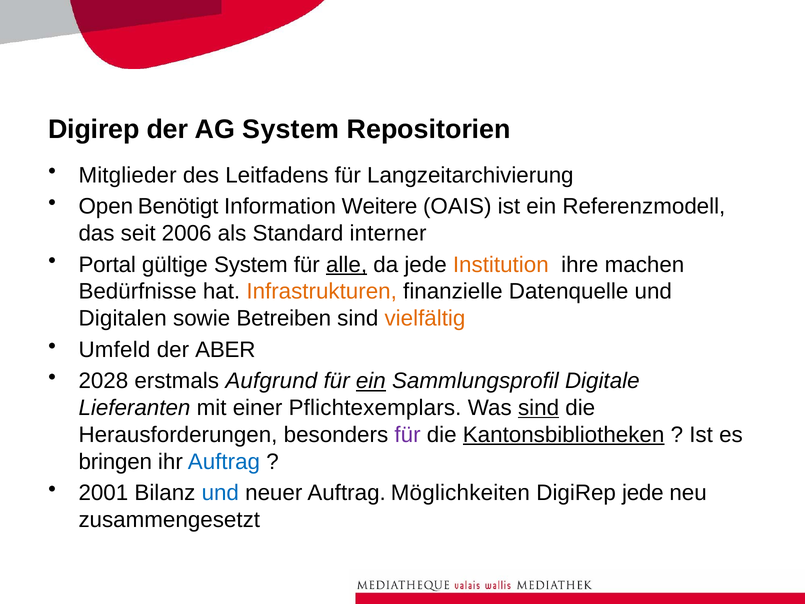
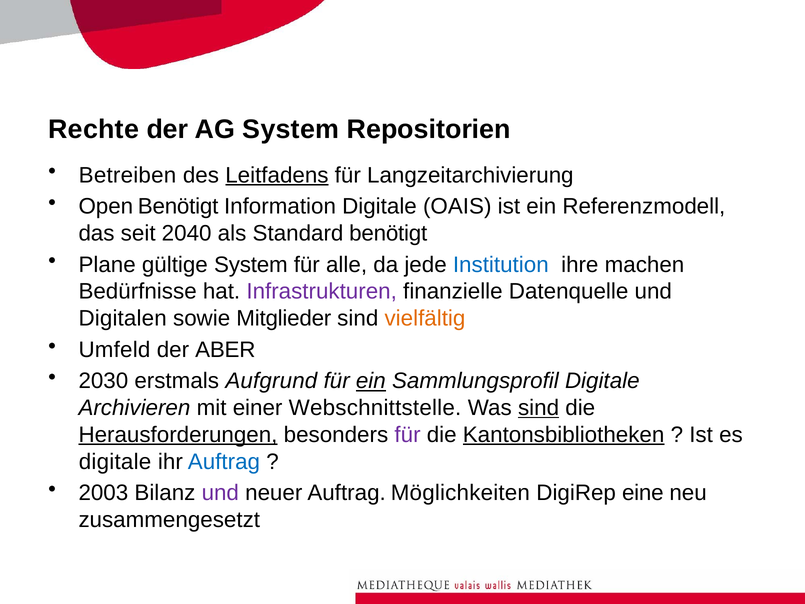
Digirep at (94, 129): Digirep -> Rechte
Mitglieder: Mitglieder -> Betreiben
Leitfadens underline: none -> present
Information Weitere: Weitere -> Digitale
2006: 2006 -> 2040
Standard interner: interner -> benötigt
Portal: Portal -> Plane
alle underline: present -> none
Institution colour: orange -> blue
Infrastrukturen colour: orange -> purple
Betreiben: Betreiben -> Mitglieder
2028: 2028 -> 2030
Lieferanten: Lieferanten -> Archivieren
Pflichtexemplars: Pflichtexemplars -> Webschnittstelle
Herausforderungen underline: none -> present
bringen at (115, 461): bringen -> digitale
2001: 2001 -> 2003
und at (220, 493) colour: blue -> purple
DigiRep jede: jede -> eine
